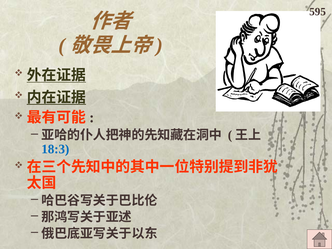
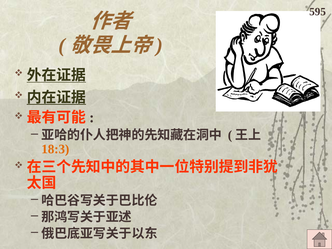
18:3 colour: blue -> orange
